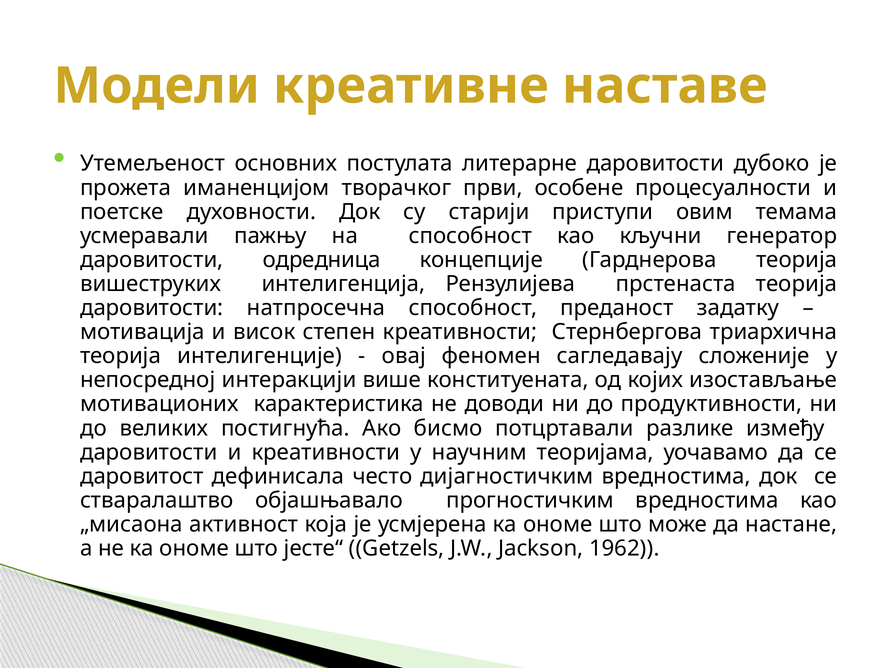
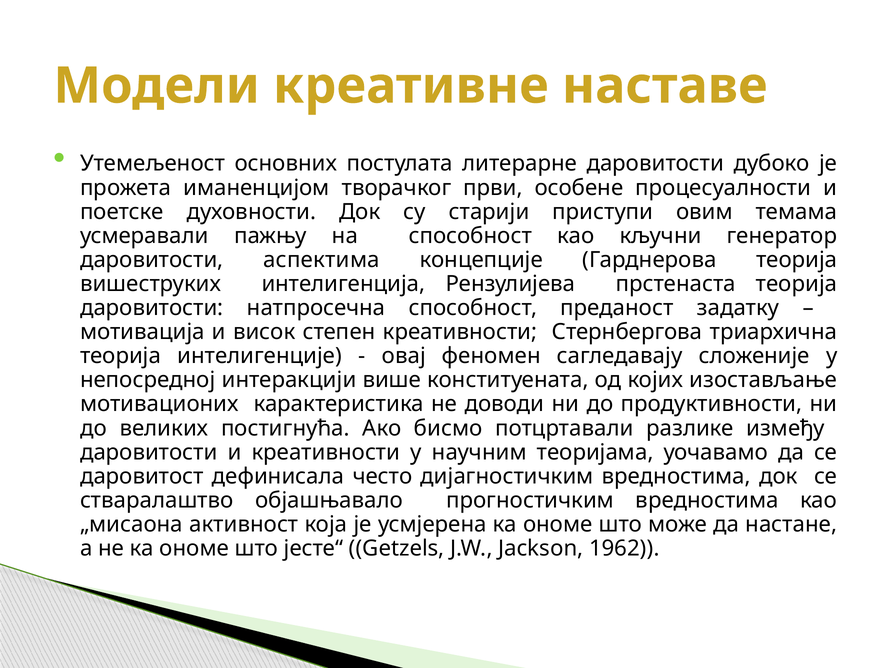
одредница: одредница -> аспектима
